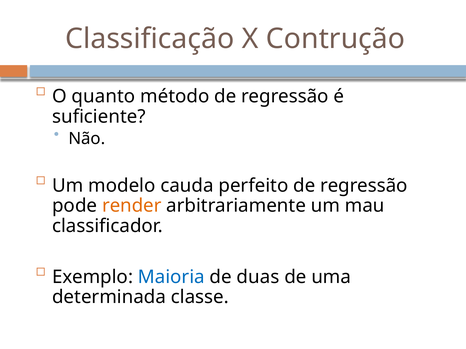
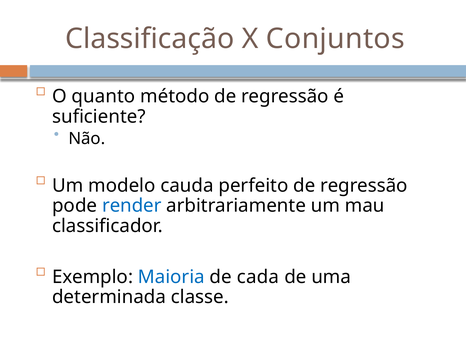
Contrução: Contrução -> Conjuntos
render colour: orange -> blue
duas: duas -> cada
